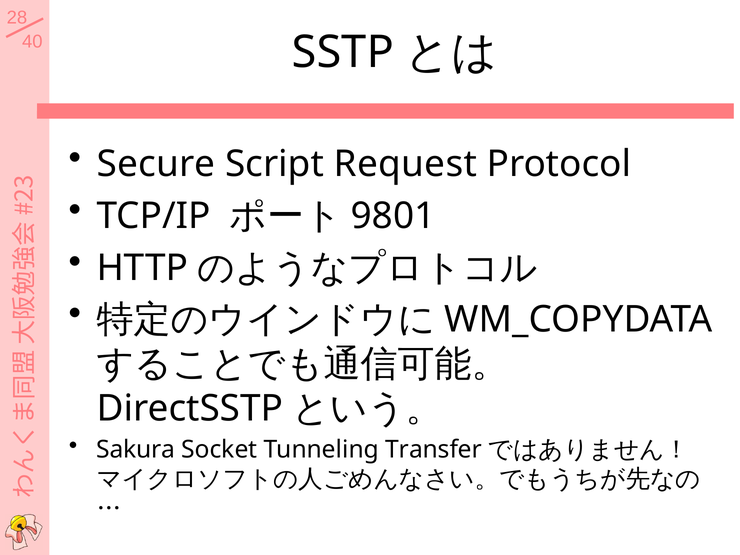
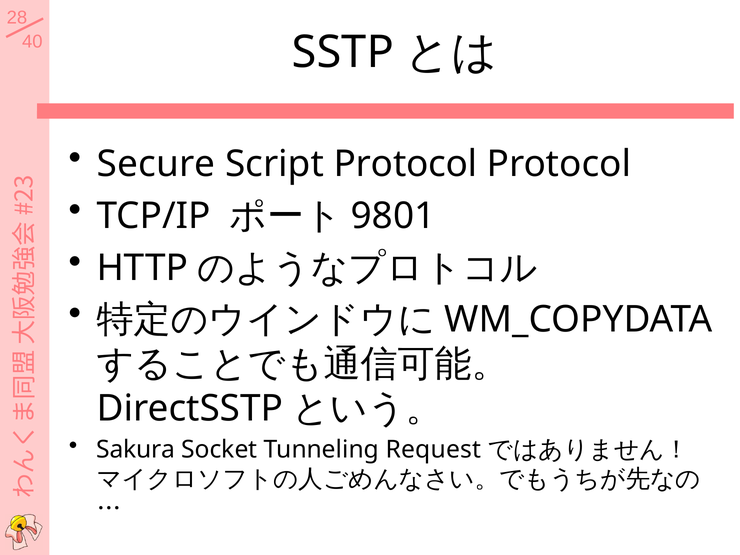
Script Request: Request -> Protocol
Transfer: Transfer -> Request
